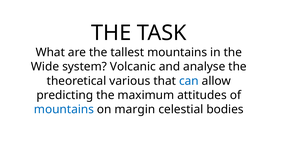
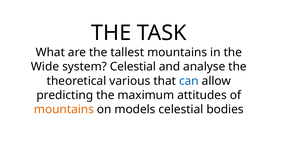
system Volcanic: Volcanic -> Celestial
mountains at (64, 110) colour: blue -> orange
margin: margin -> models
